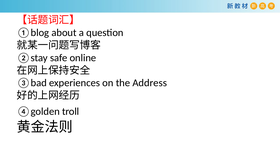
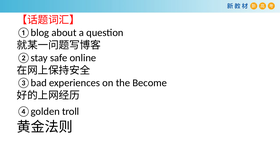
Address: Address -> Become
